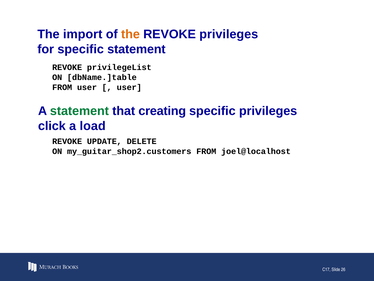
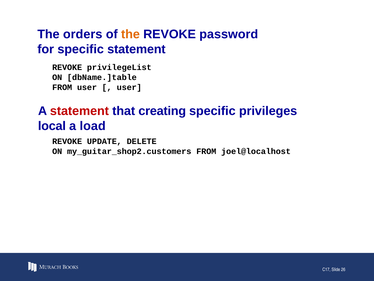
import: import -> orders
REVOKE privileges: privileges -> password
statement at (79, 111) colour: green -> red
click: click -> local
